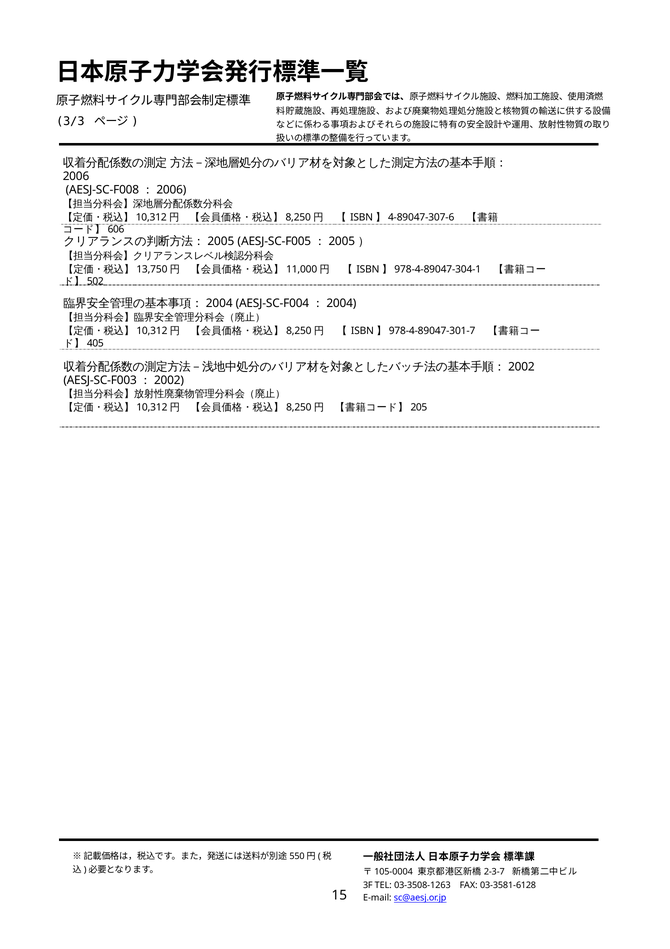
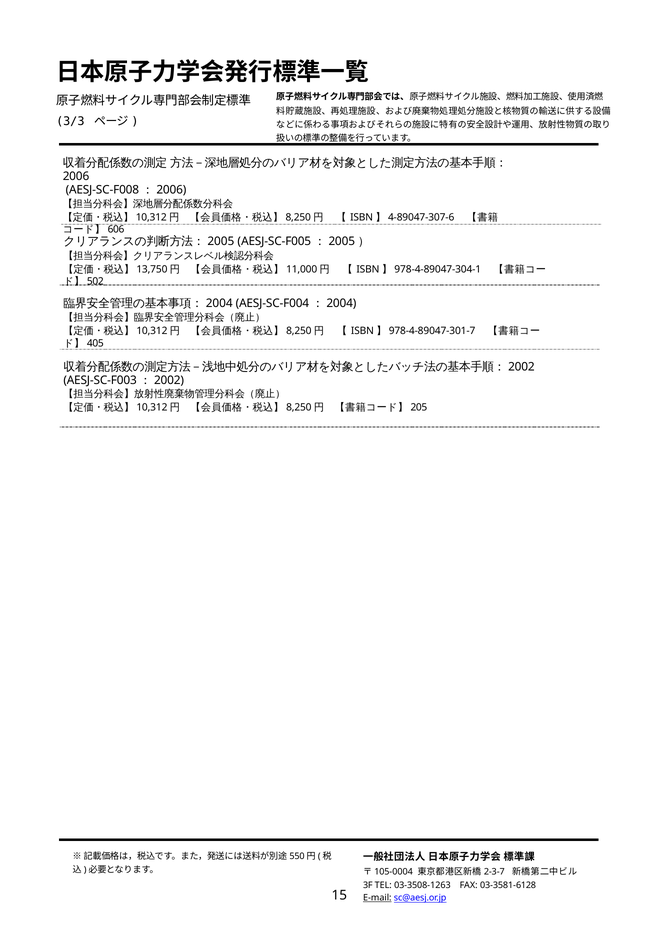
E-mail underline: none -> present
